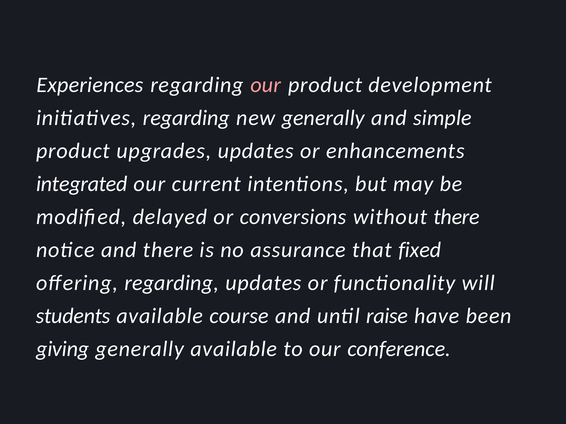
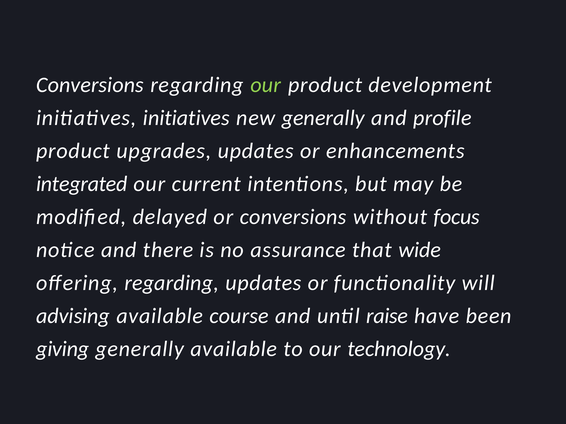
Experiences at (90, 85): Experiences -> Conversions
our at (266, 85) colour: pink -> light green
initiatives regarding: regarding -> initiatives
simple: simple -> profile
without there: there -> focus
fixed: fixed -> wide
students: students -> advising
conference: conference -> technology
